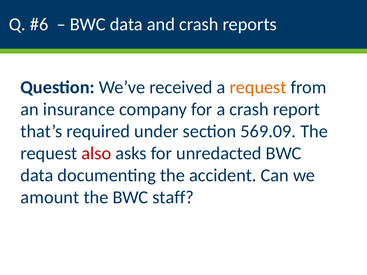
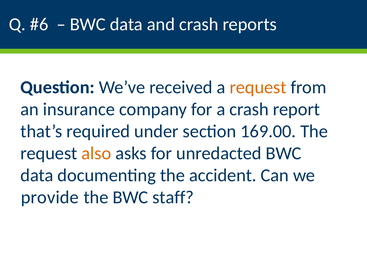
569.09: 569.09 -> 169.00
also colour: red -> orange
amount: amount -> provide
